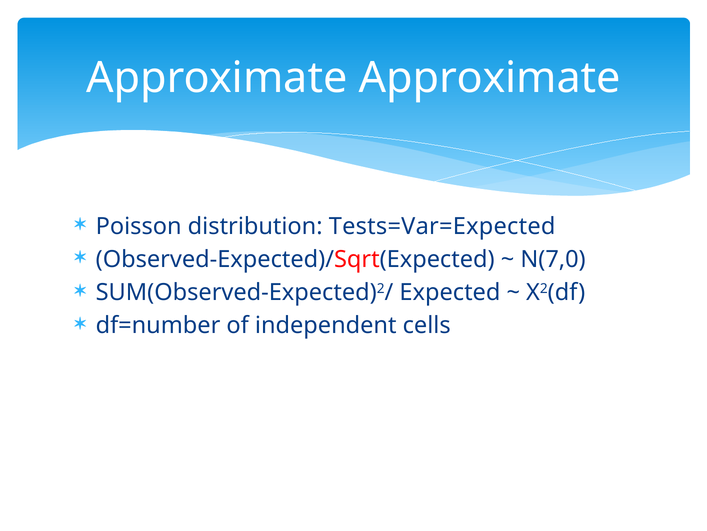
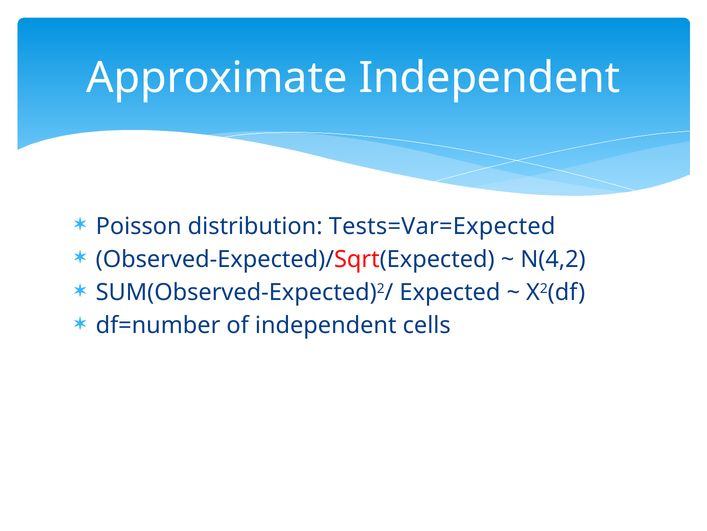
Approximate Approximate: Approximate -> Independent
N(7,0: N(7,0 -> N(4,2
